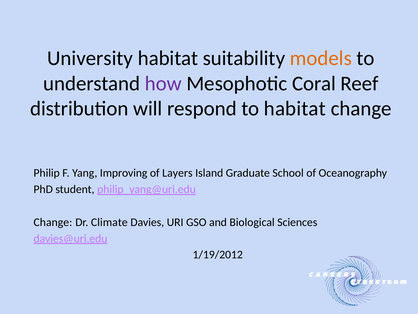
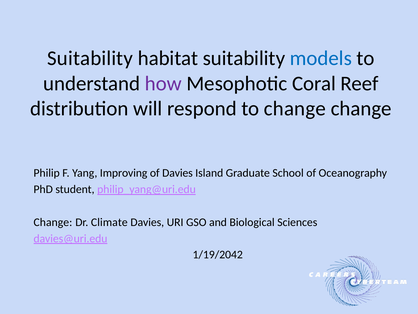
University at (90, 58): University -> Suitability
models colour: orange -> blue
to habitat: habitat -> change
of Layers: Layers -> Davies
1/19/2012: 1/19/2012 -> 1/19/2042
